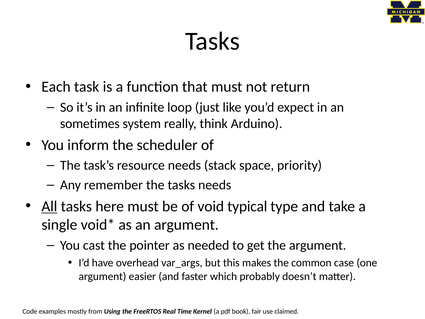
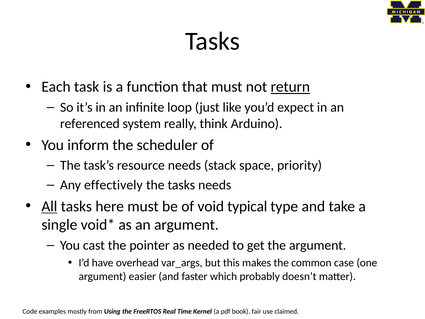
return underline: none -> present
sometimes: sometimes -> referenced
remember: remember -> effectively
